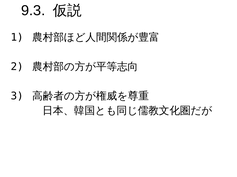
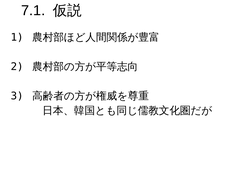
9.3: 9.3 -> 7.1
